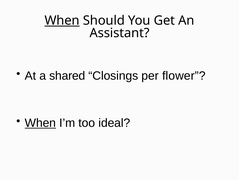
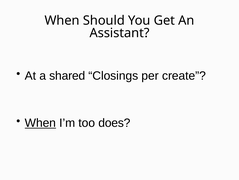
When at (62, 20) underline: present -> none
flower: flower -> create
ideal: ideal -> does
